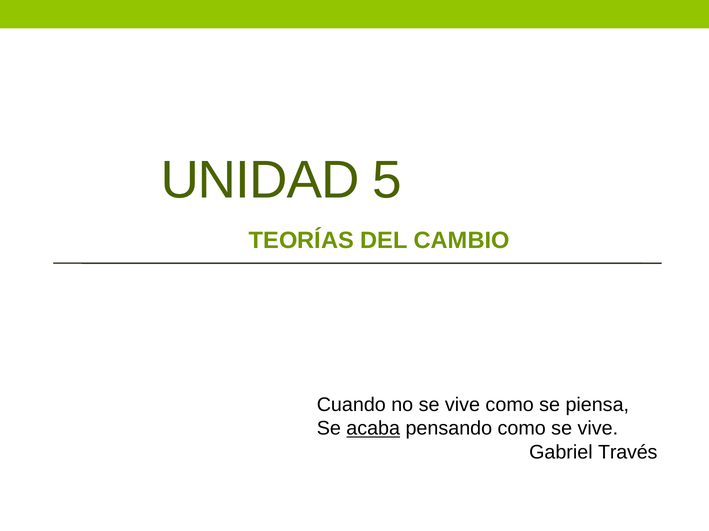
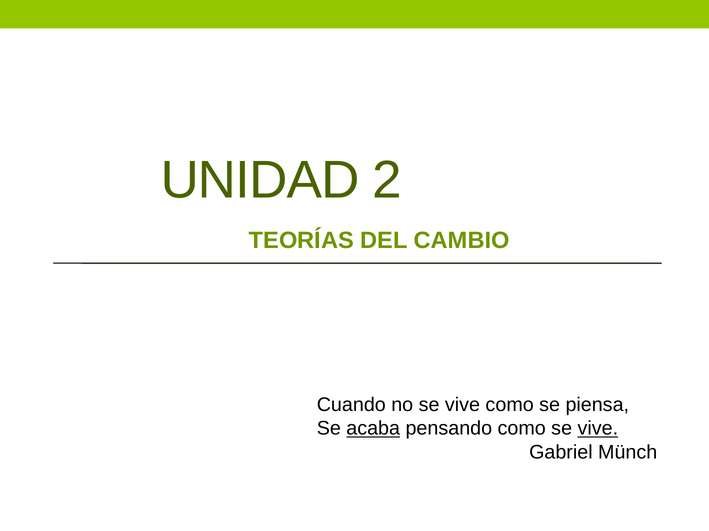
5: 5 -> 2
vive at (598, 429) underline: none -> present
Través: Través -> Münch
